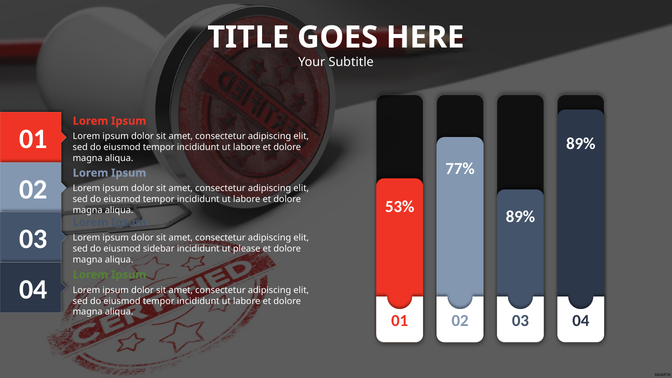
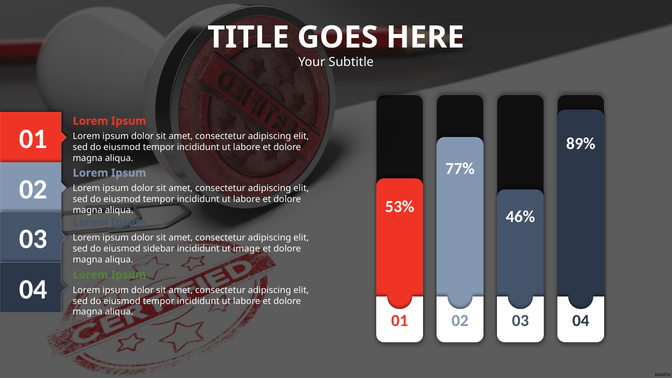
89% at (520, 217): 89% -> 46%
please: please -> image
